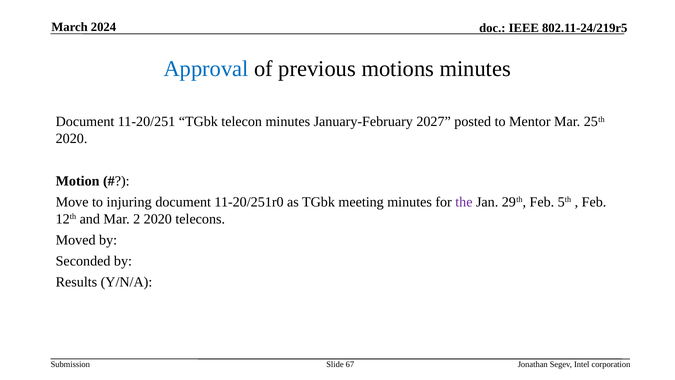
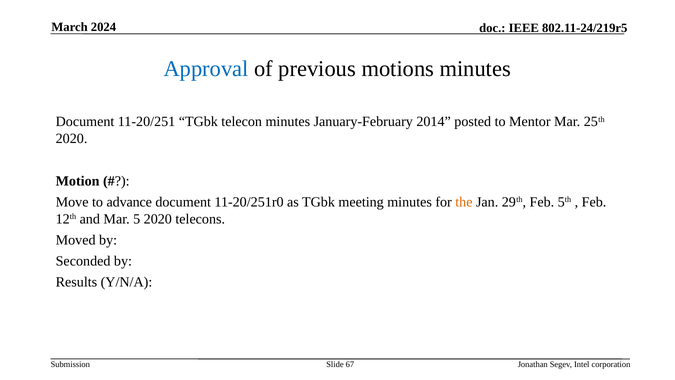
2027: 2027 -> 2014
injuring: injuring -> advance
the colour: purple -> orange
2: 2 -> 5
